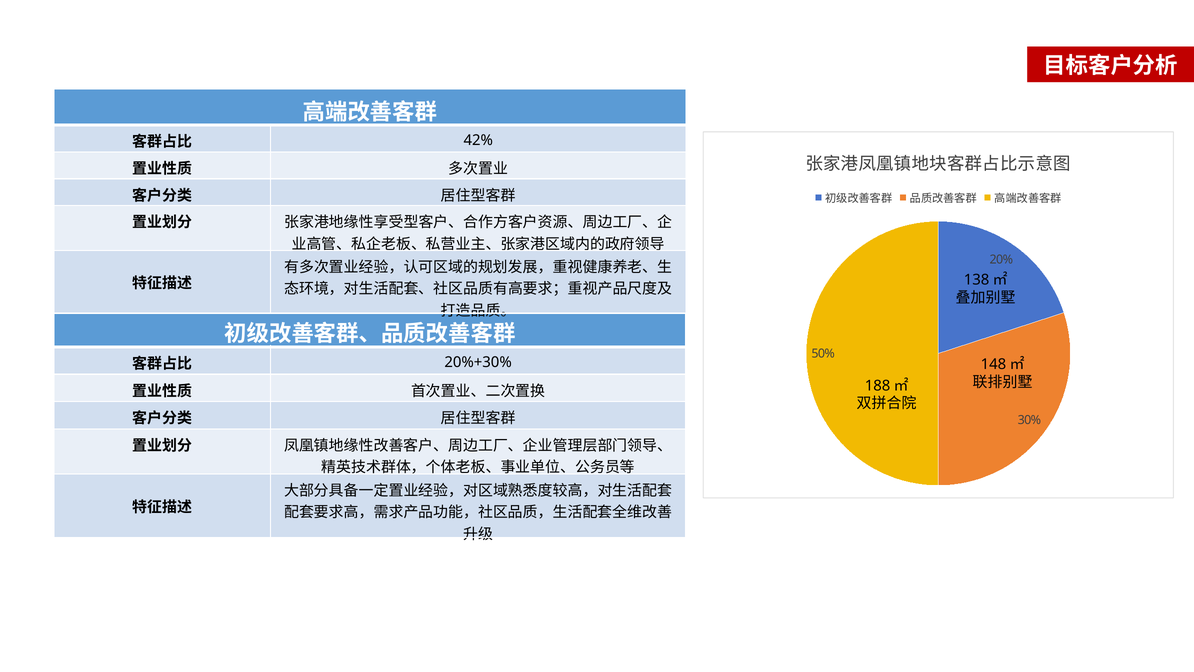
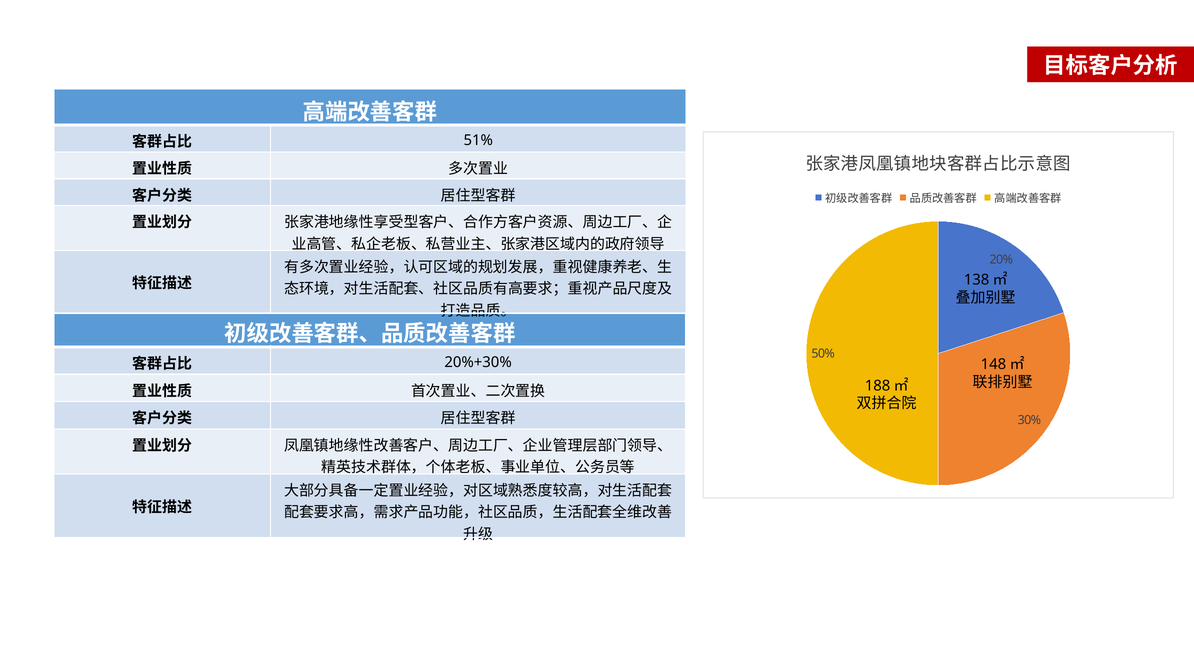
42%: 42% -> 51%
